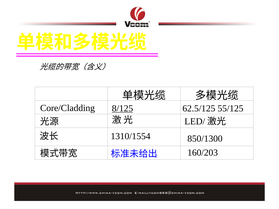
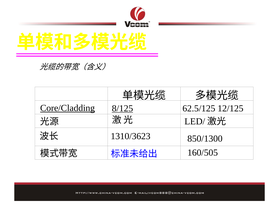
Core/Cladding underline: none -> present
55/125: 55/125 -> 12/125
1310/1554: 1310/1554 -> 1310/3623
160/203: 160/203 -> 160/505
